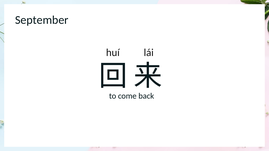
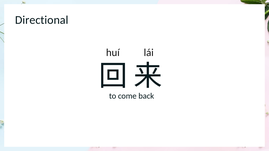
September: September -> Directional
